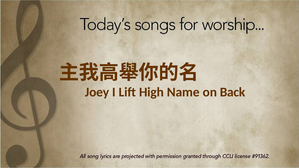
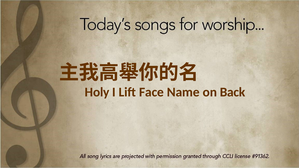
Joey: Joey -> Holy
High: High -> Face
